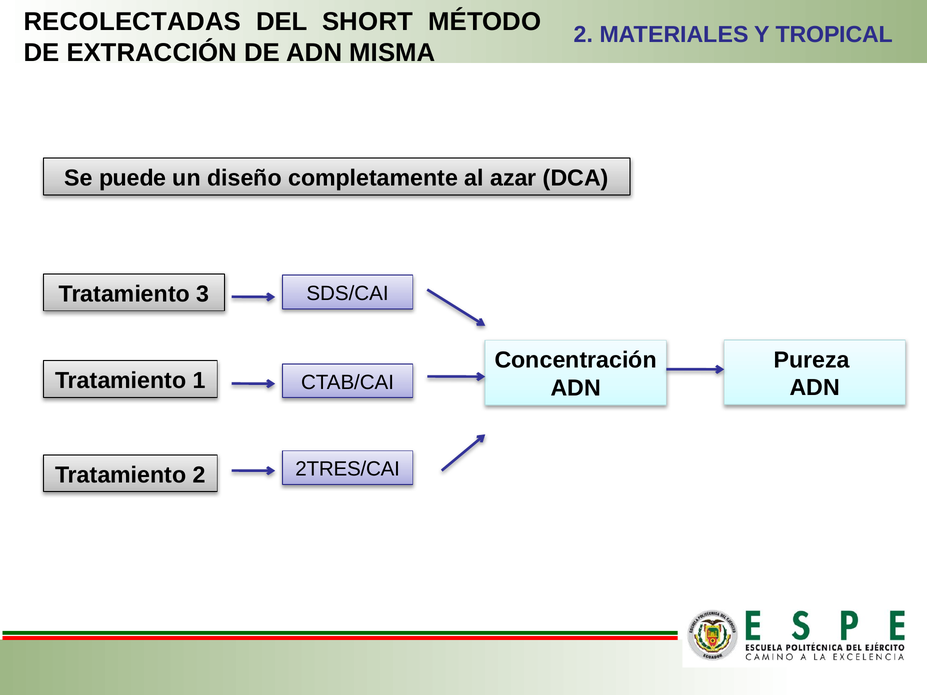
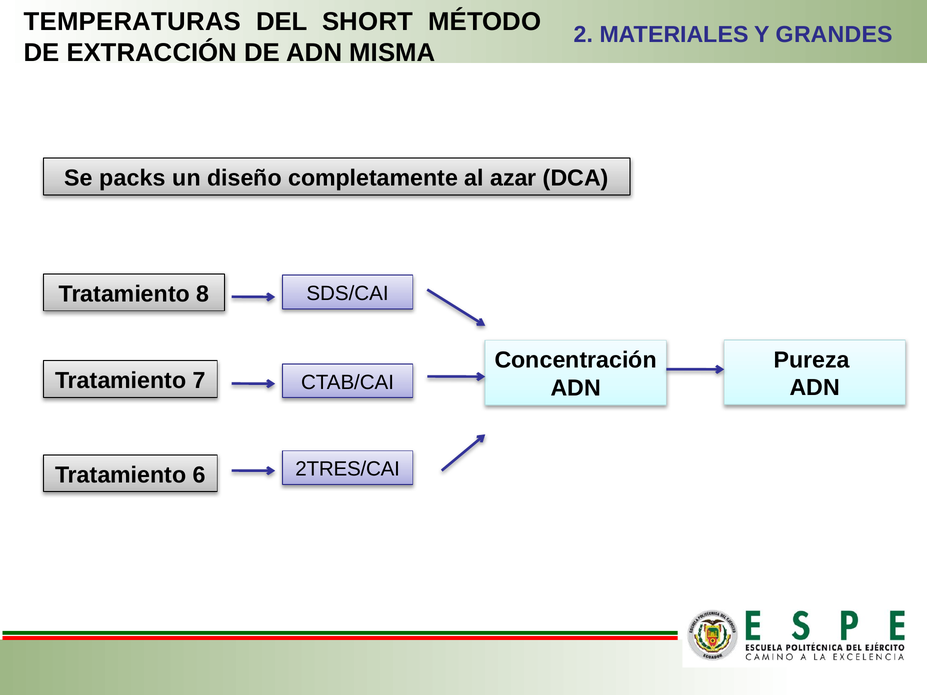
RECOLECTADAS: RECOLECTADAS -> TEMPERATURAS
TROPICAL: TROPICAL -> GRANDES
puede: puede -> packs
3: 3 -> 8
1: 1 -> 7
Tratamiento 2: 2 -> 6
